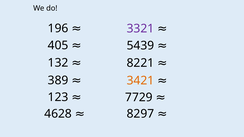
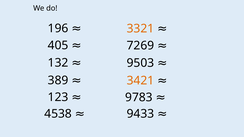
3321 colour: purple -> orange
5439: 5439 -> 7269
8221: 8221 -> 9503
7729: 7729 -> 9783
4628: 4628 -> 4538
8297: 8297 -> 9433
